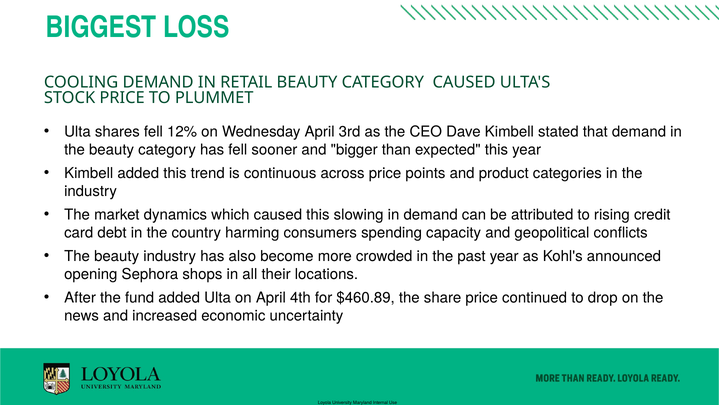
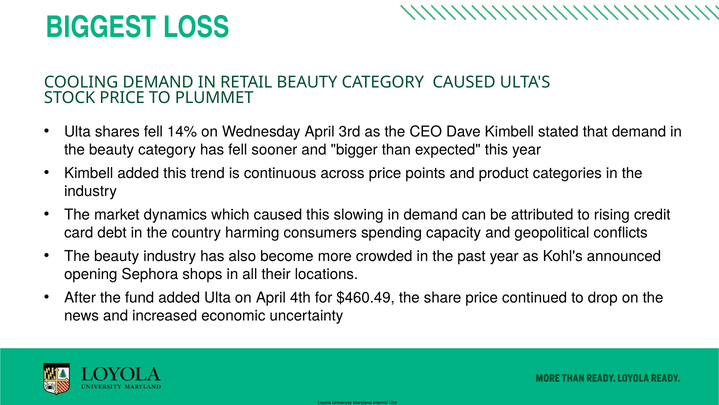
12%: 12% -> 14%
$460.89: $460.89 -> $460.49
